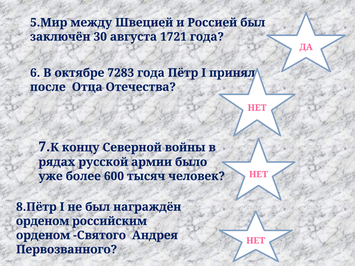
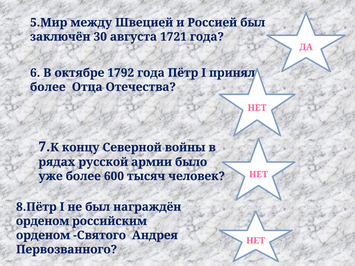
7283: 7283 -> 1792
после at (48, 87): после -> более
